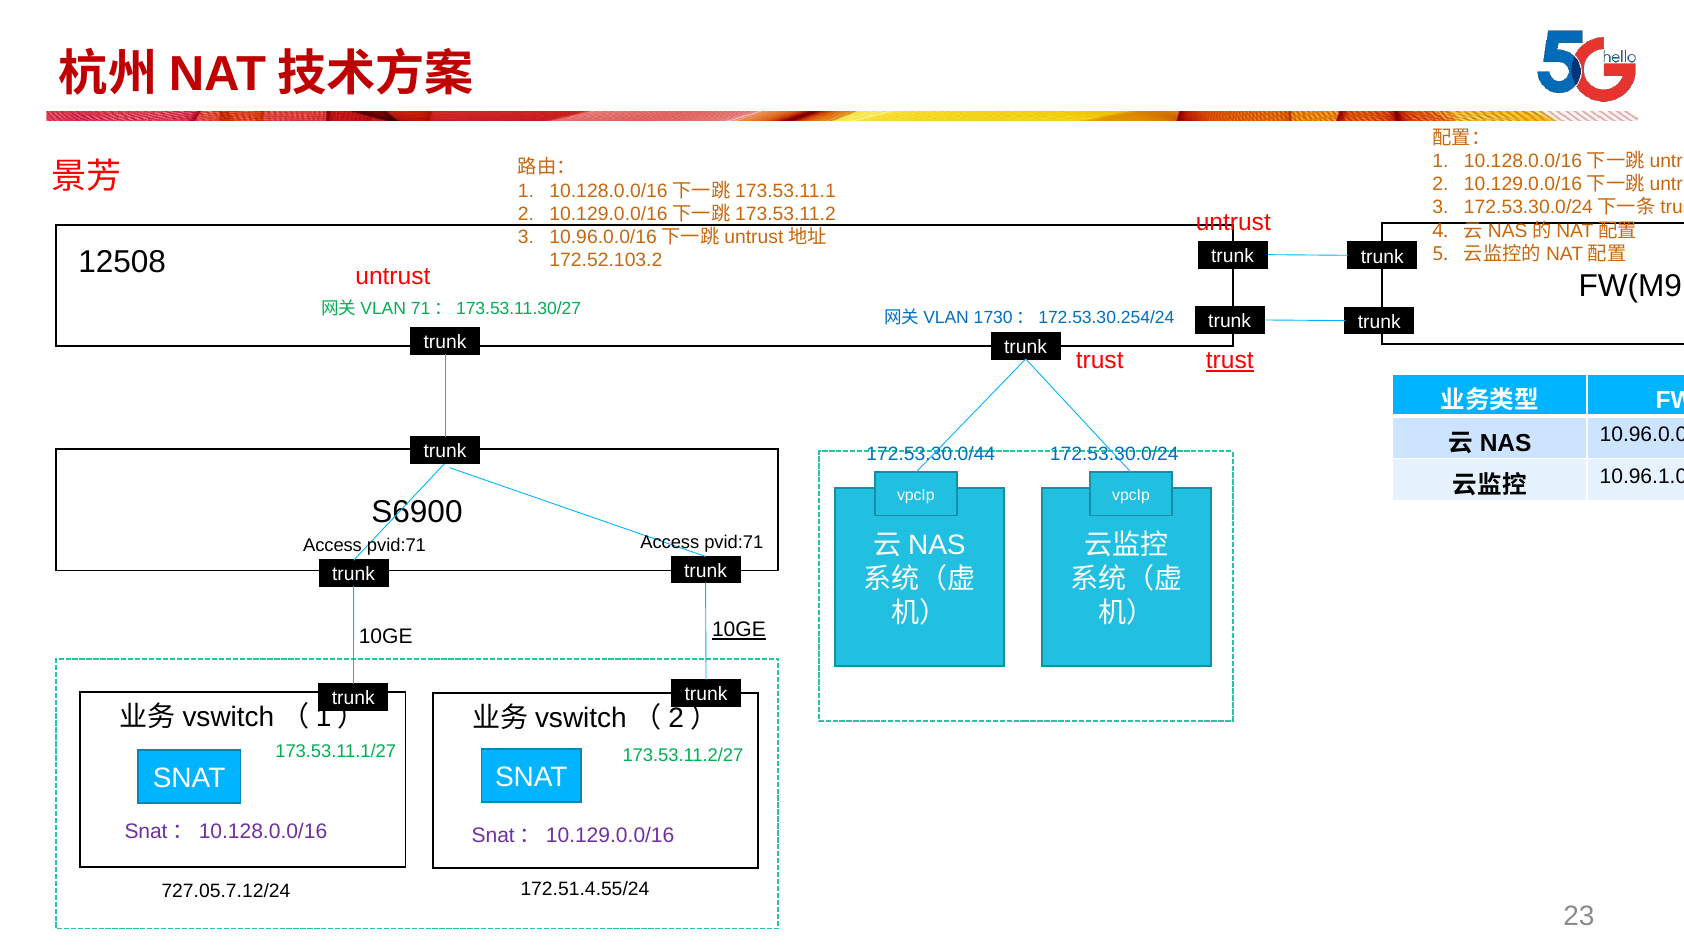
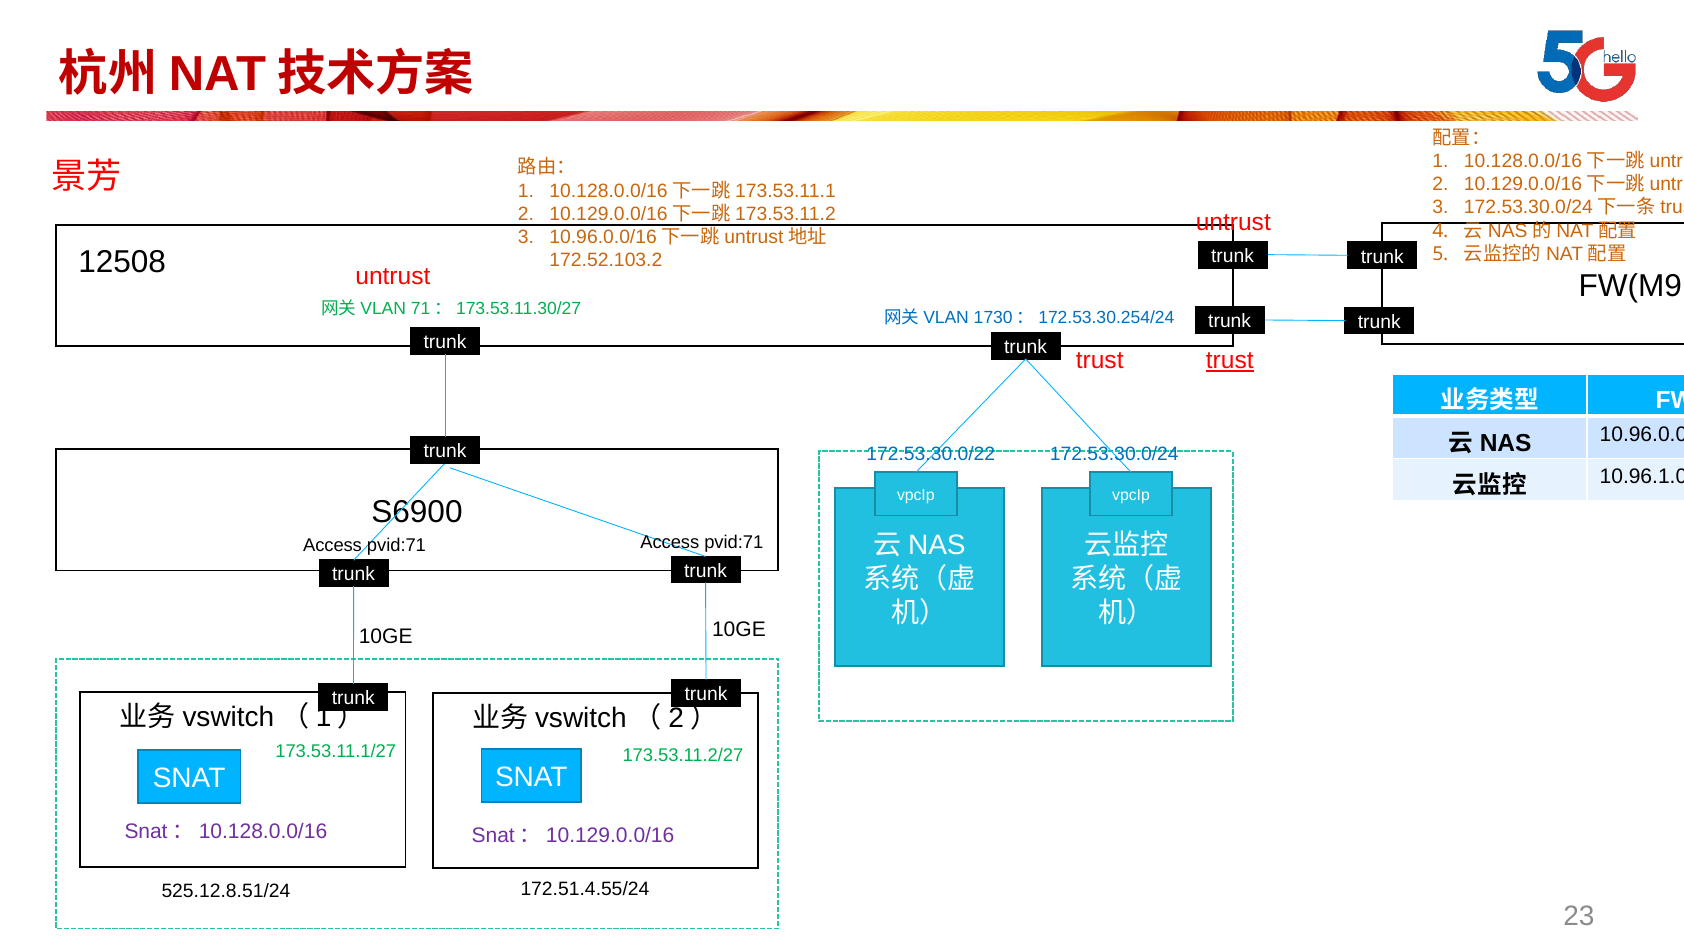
172.53.30.0/44: 172.53.30.0/44 -> 172.53.30.0/22
10GE at (739, 629) underline: present -> none
727.05.7.12/24: 727.05.7.12/24 -> 525.12.8.51/24
